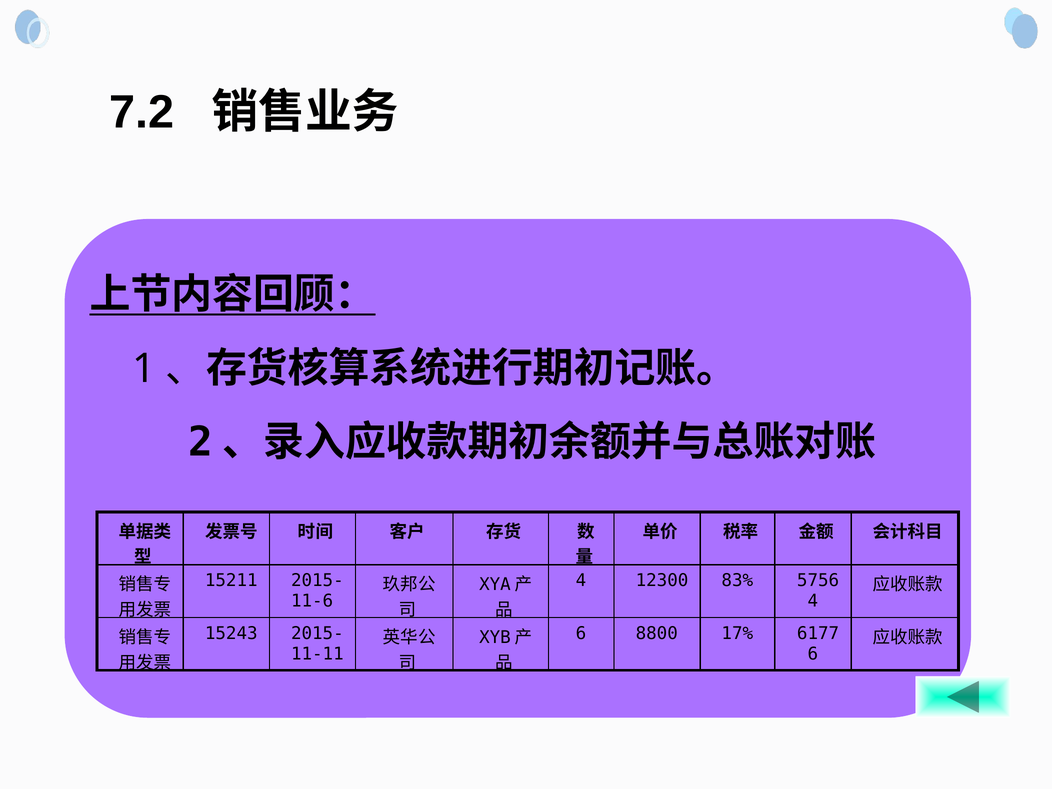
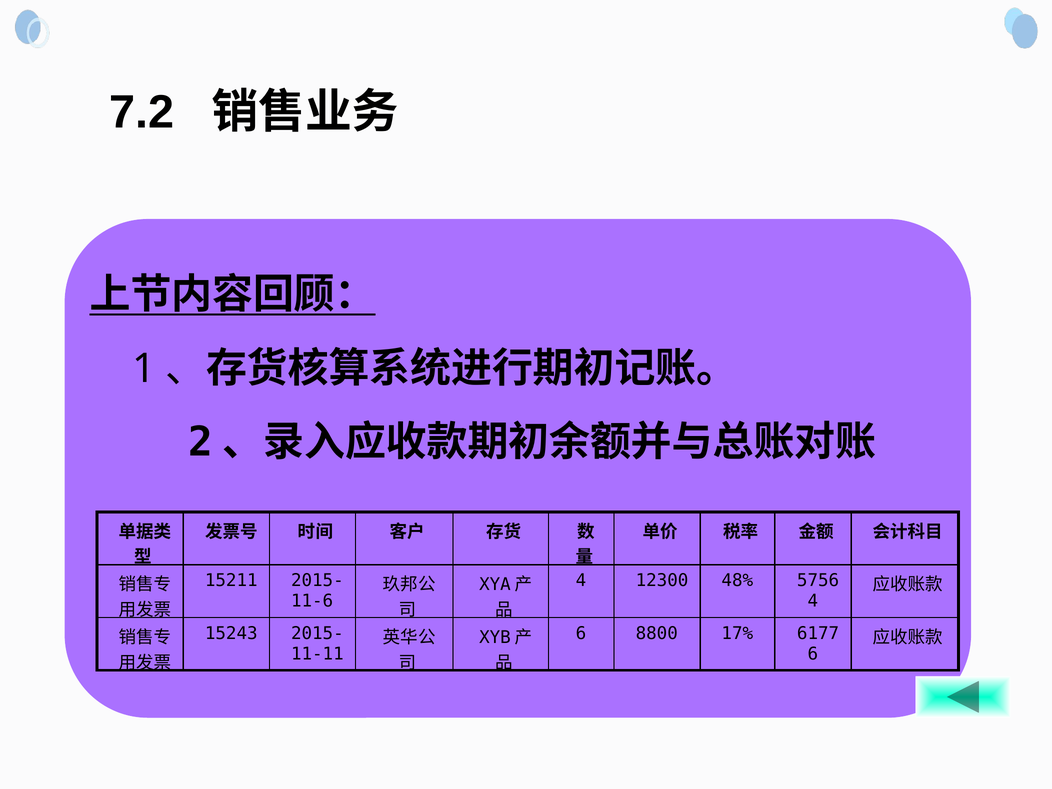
83%: 83% -> 48%
